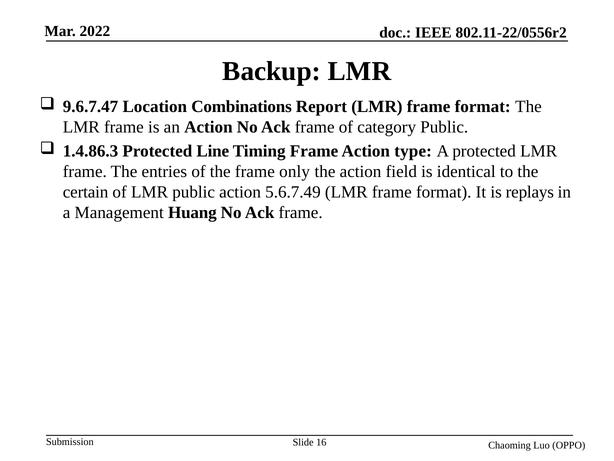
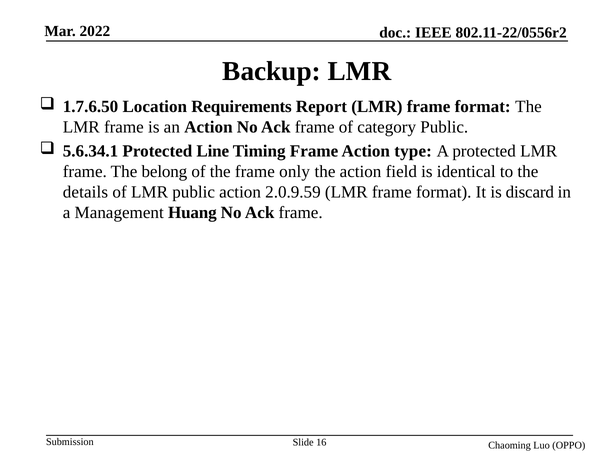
9.6.7.47: 9.6.7.47 -> 1.7.6.50
Combinations: Combinations -> Requirements
1.4.86.3: 1.4.86.3 -> 5.6.34.1
entries: entries -> belong
certain: certain -> details
5.6.7.49: 5.6.7.49 -> 2.0.9.59
replays: replays -> discard
